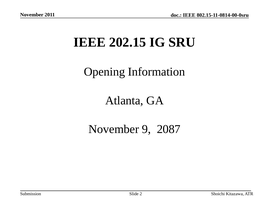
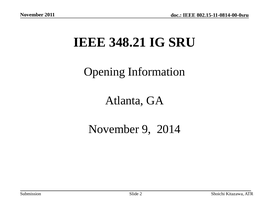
202.15: 202.15 -> 348.21
2087: 2087 -> 2014
